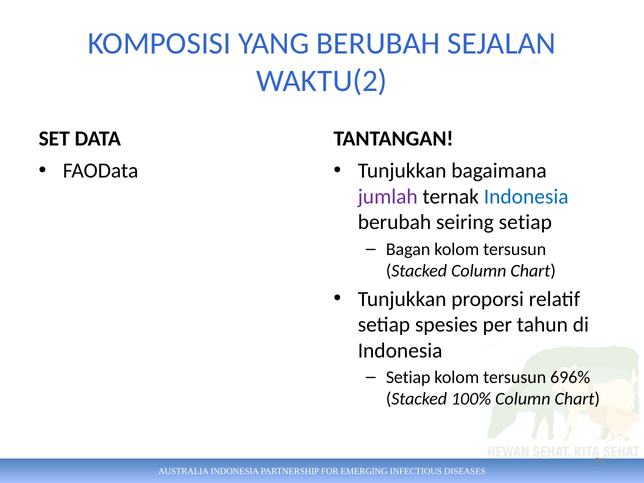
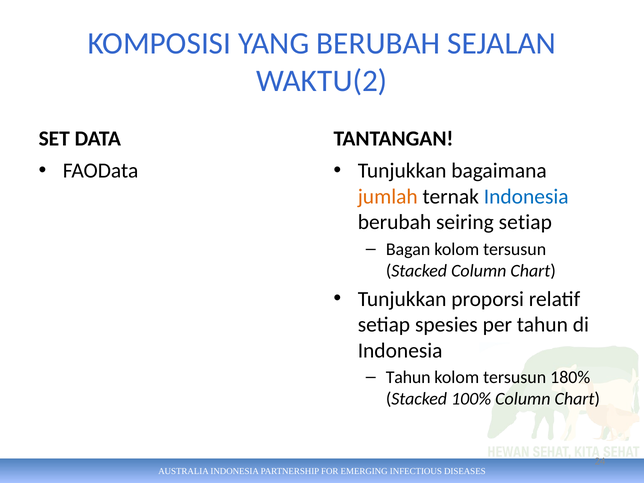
jumlah colour: purple -> orange
Setiap at (408, 377): Setiap -> Tahun
696%: 696% -> 180%
